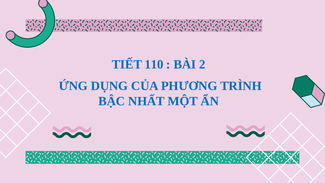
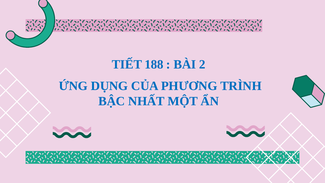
110: 110 -> 188
